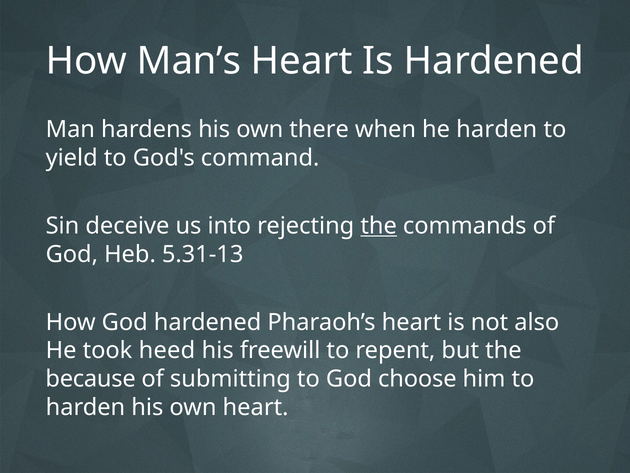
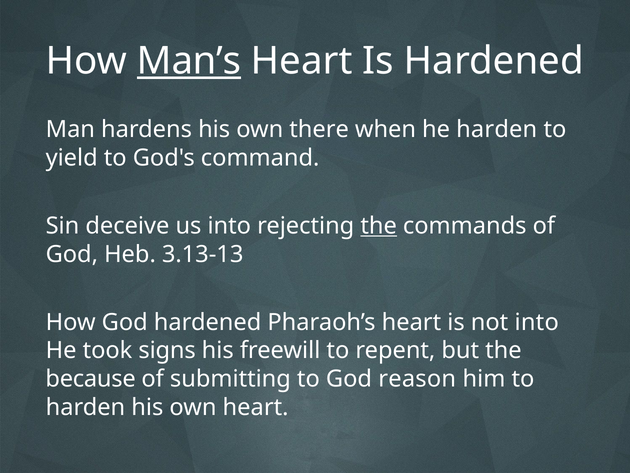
Man’s underline: none -> present
5.31-13: 5.31-13 -> 3.13-13
not also: also -> into
heed: heed -> signs
choose: choose -> reason
